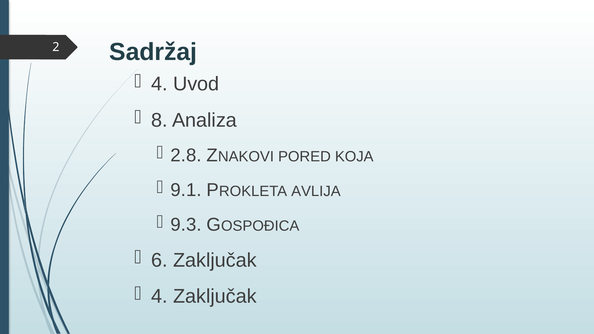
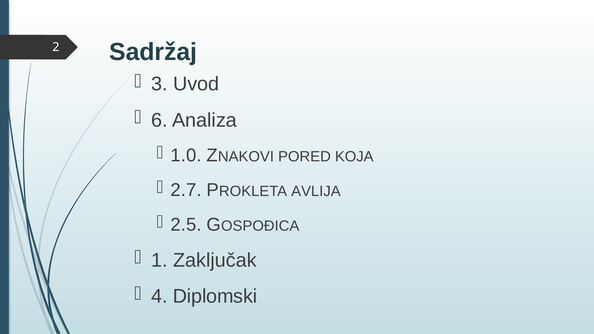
4 at (159, 84): 4 -> 3
8: 8 -> 6
2.8: 2.8 -> 1.0
9.1: 9.1 -> 2.7
9.3: 9.3 -> 2.5
6: 6 -> 1
4 Zaključak: Zaključak -> Diplomski
